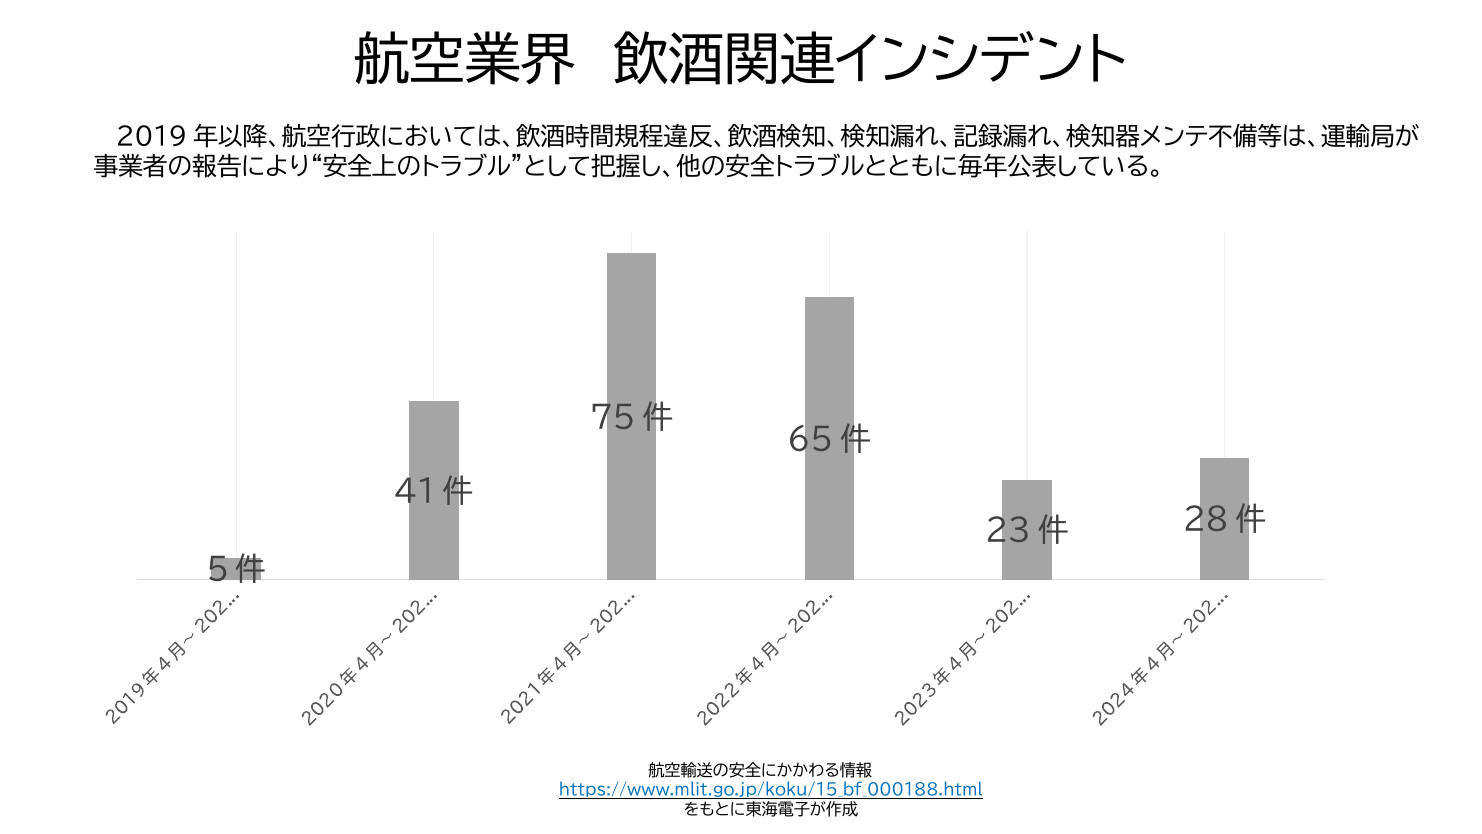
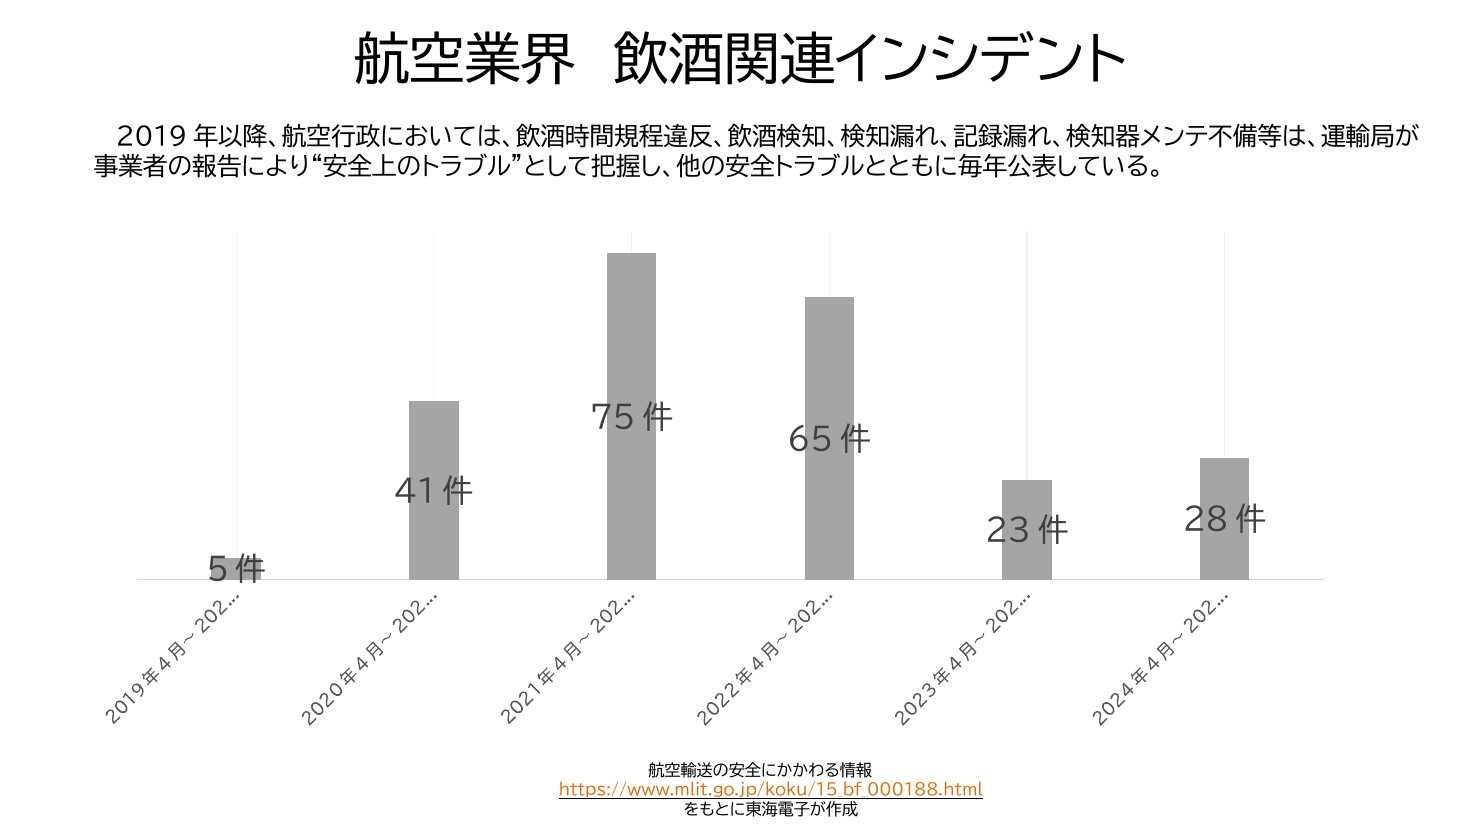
https://www.mlit.go.jp/koku/15_bf_000188.html colour: blue -> orange
